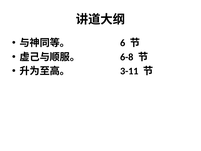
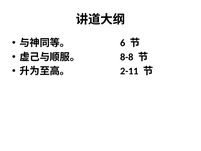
6-8: 6-8 -> 8-8
3-11: 3-11 -> 2-11
